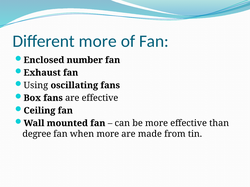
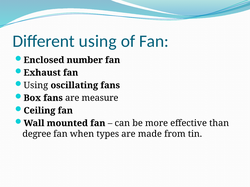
Different more: more -> using
are effective: effective -> measure
when more: more -> types
